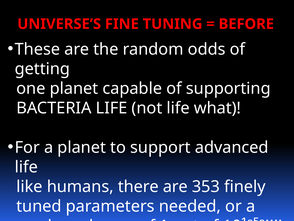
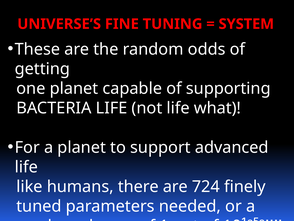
BEFORE: BEFORE -> SYSTEM
353: 353 -> 724
